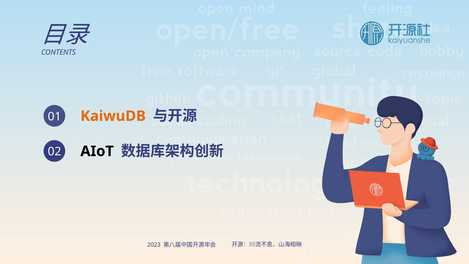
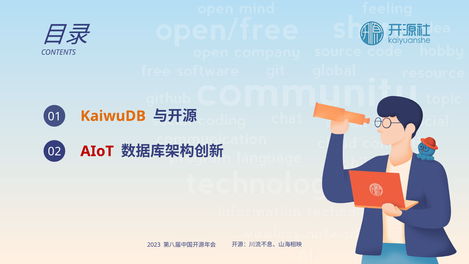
AIoT colour: black -> red
